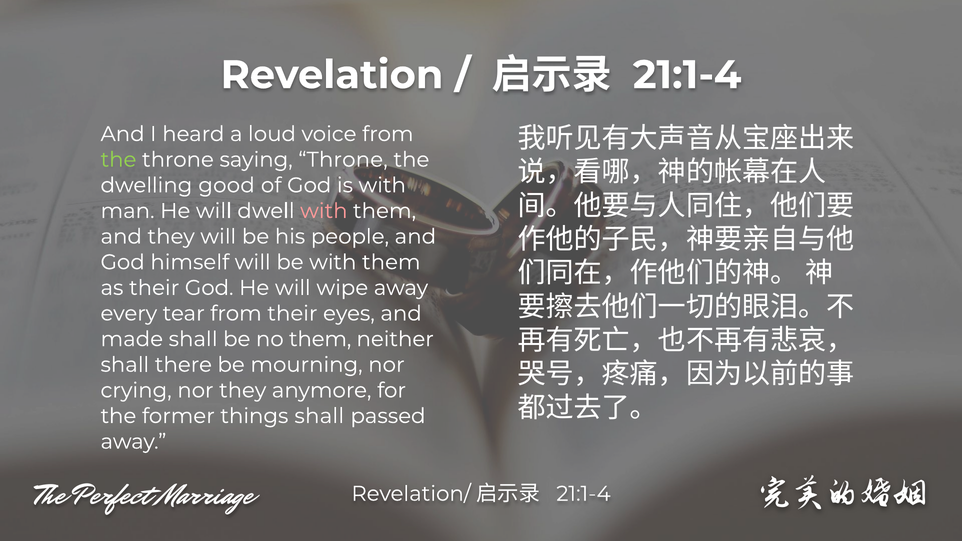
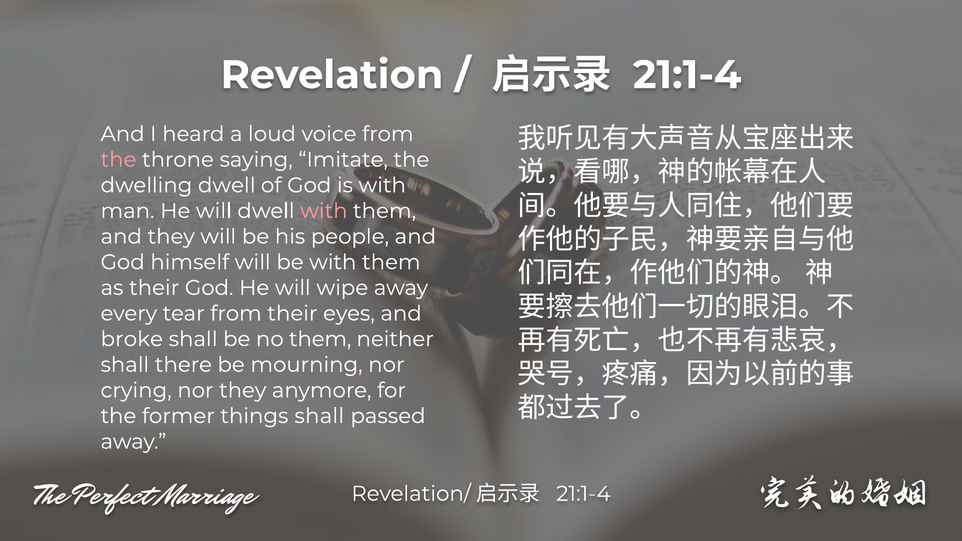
the at (118, 160) colour: light green -> pink
saying Throne: Throne -> Imitate
dwelling good: good -> dwell
made: made -> broke
